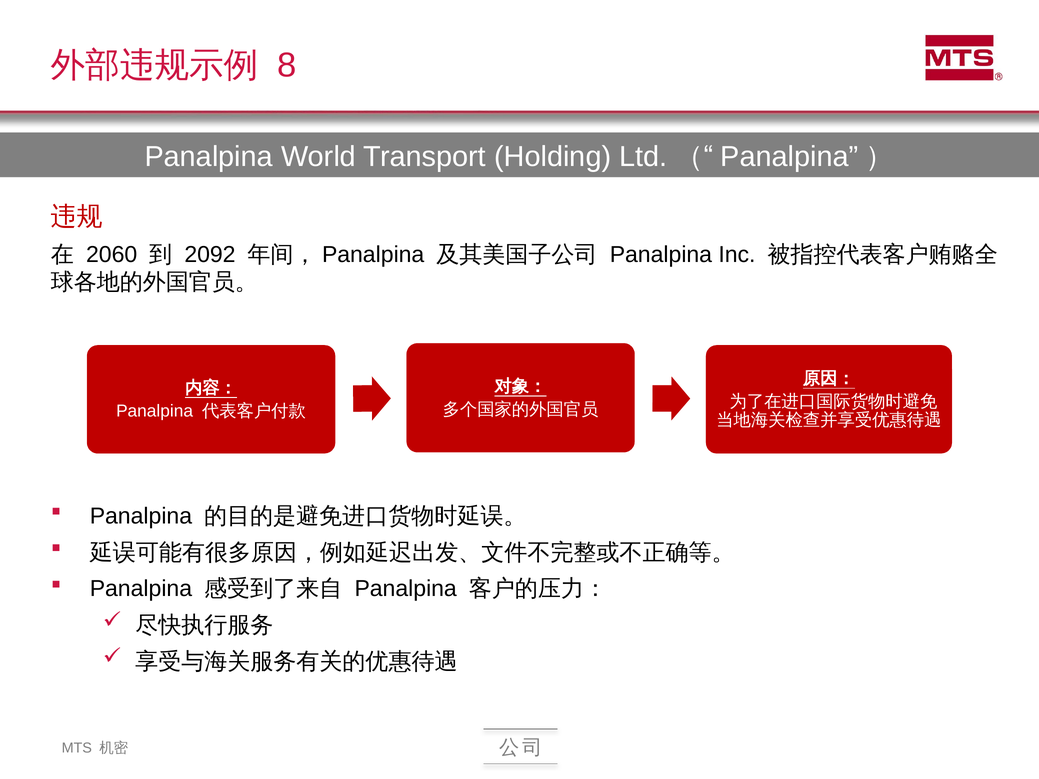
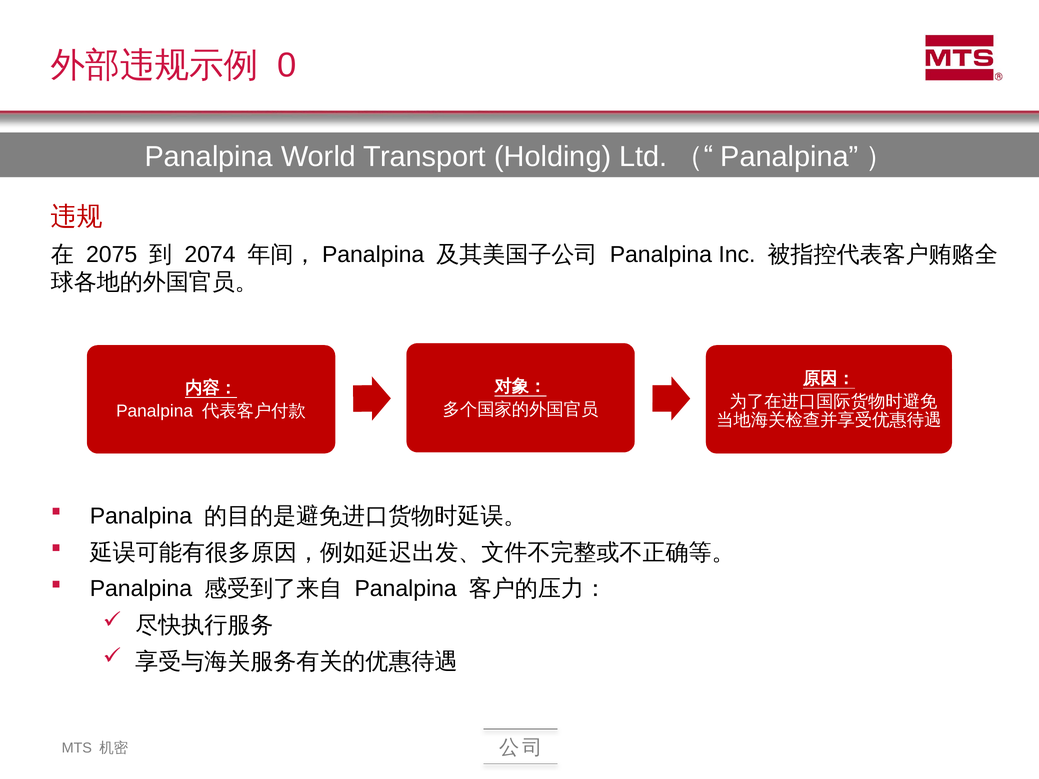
8: 8 -> 0
2060: 2060 -> 2075
2092: 2092 -> 2074
